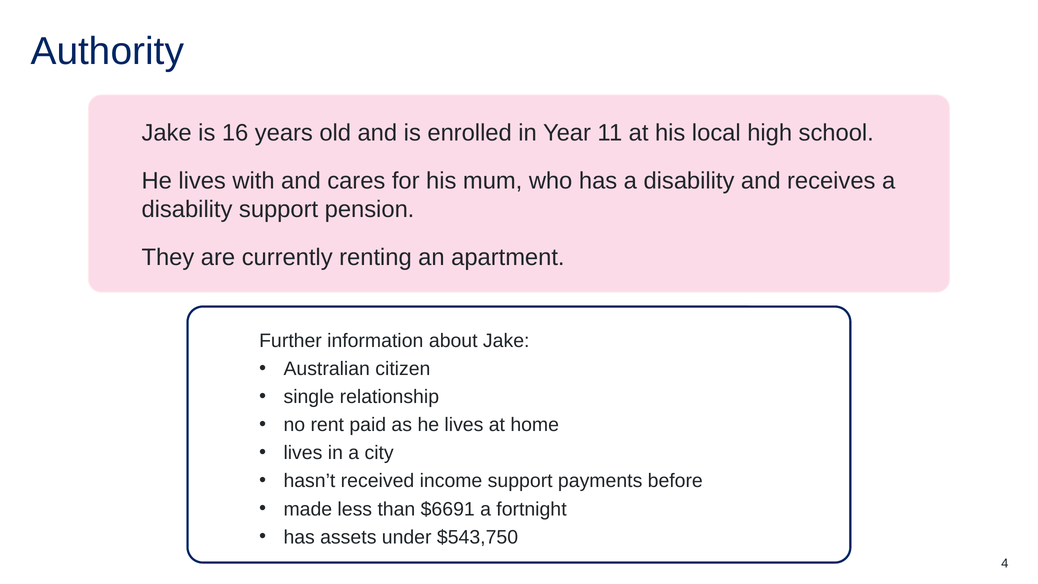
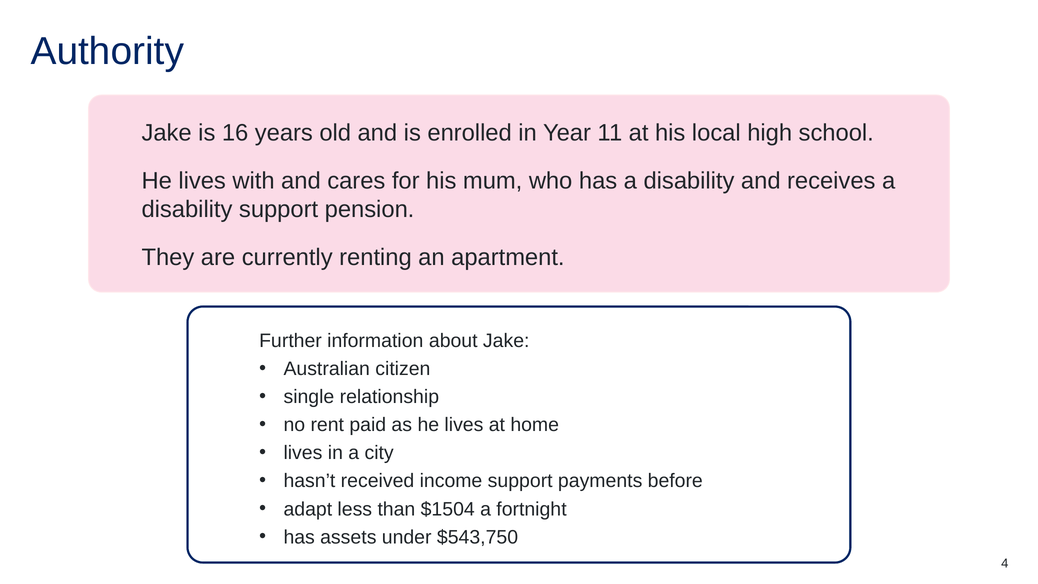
made: made -> adapt
$6691: $6691 -> $1504
